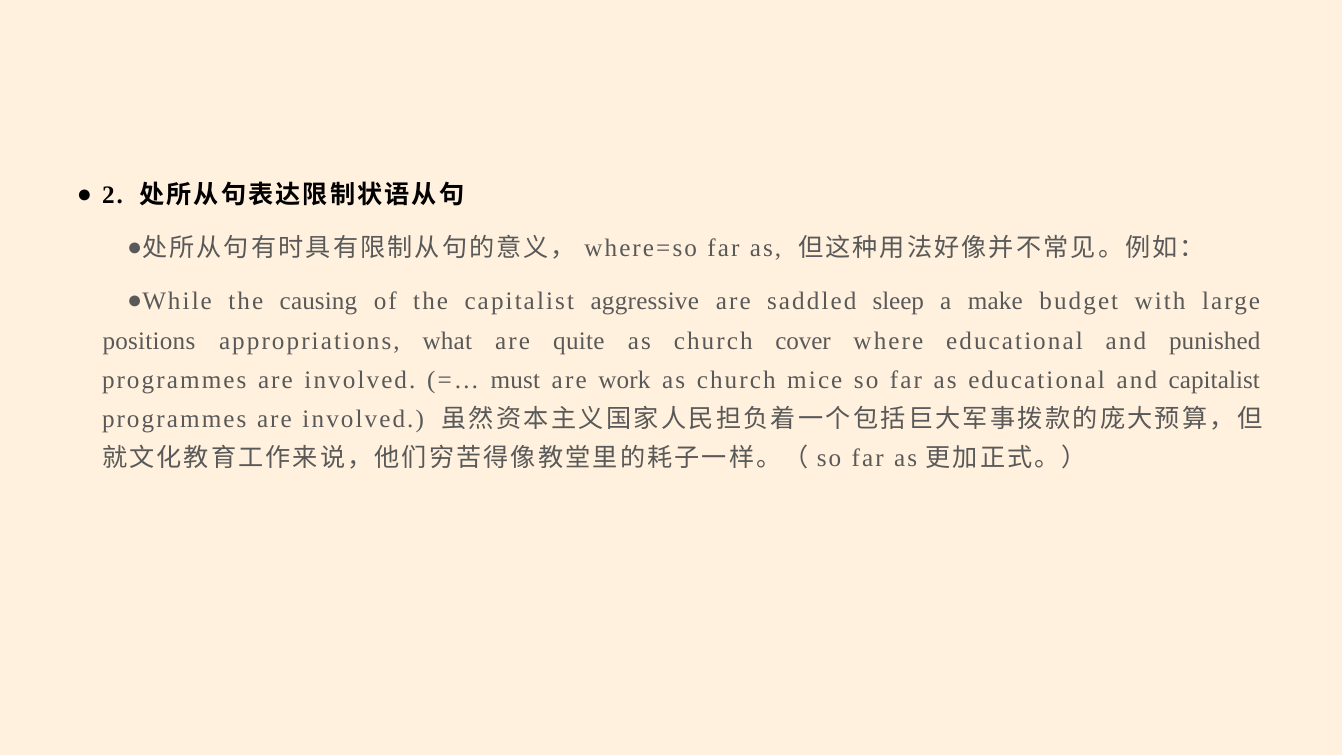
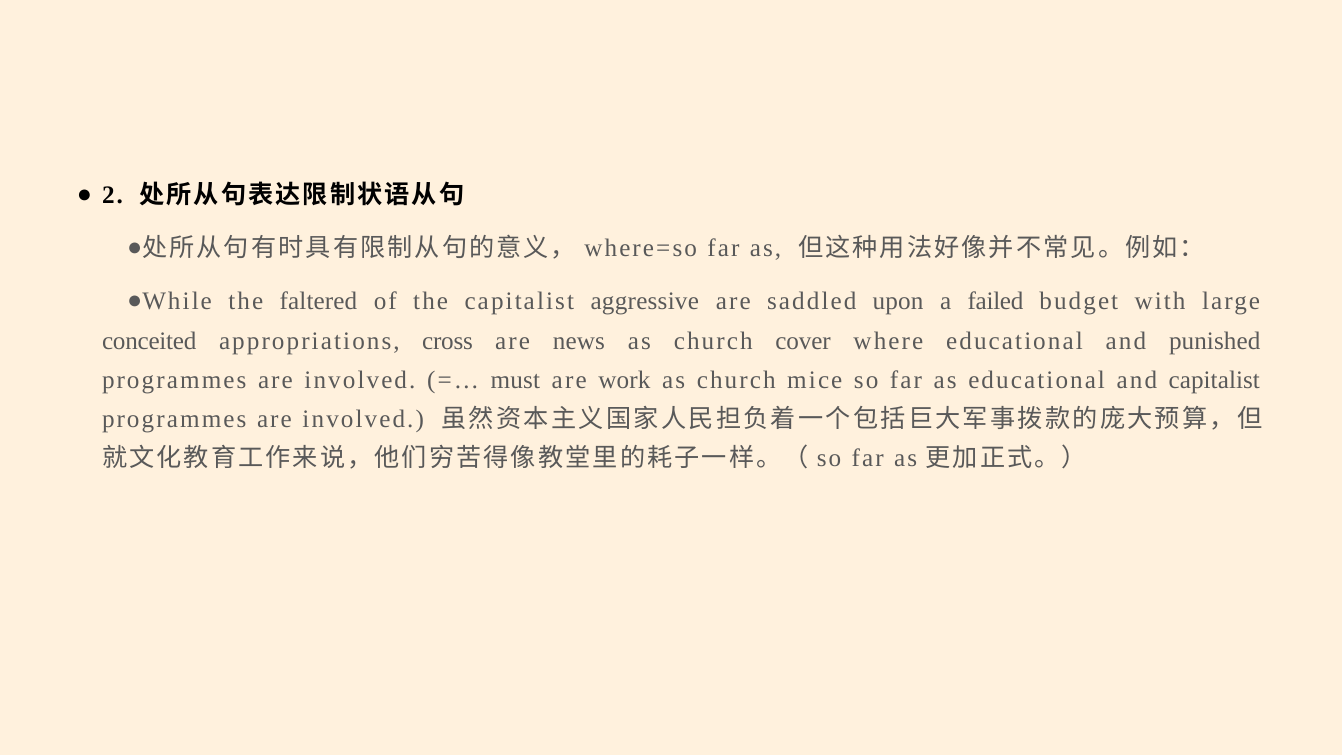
causing: causing -> faltered
sleep: sleep -> upon
make: make -> failed
positions: positions -> conceited
what: what -> cross
quite: quite -> news
